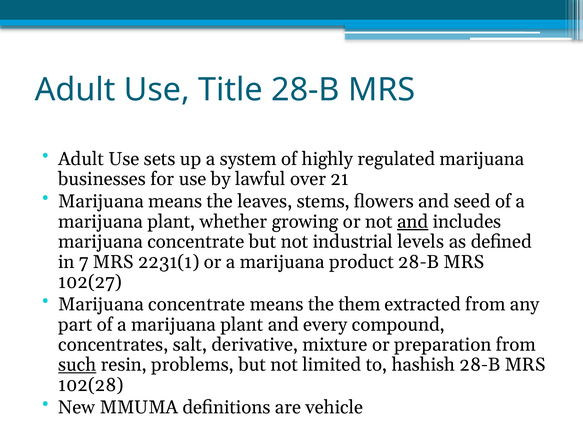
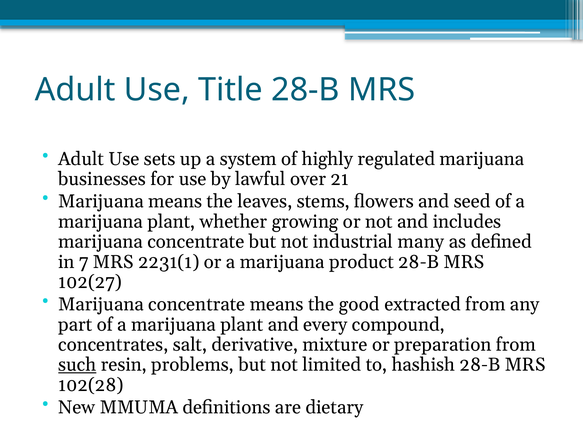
and at (413, 221) underline: present -> none
levels: levels -> many
them: them -> good
vehicle: vehicle -> dietary
